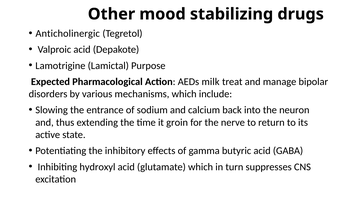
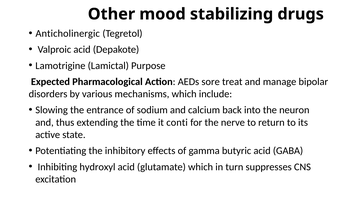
milk: milk -> sore
groin: groin -> conti
